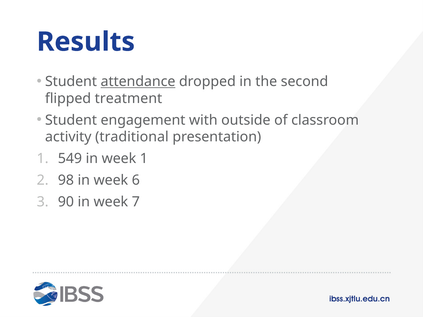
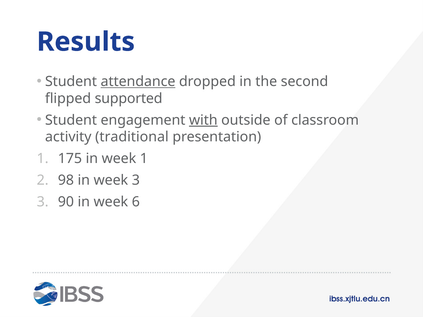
treatment: treatment -> supported
with underline: none -> present
549: 549 -> 175
week 6: 6 -> 3
7: 7 -> 6
